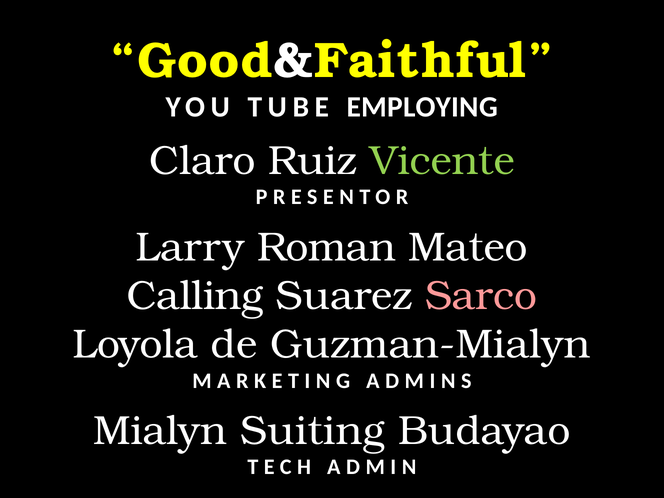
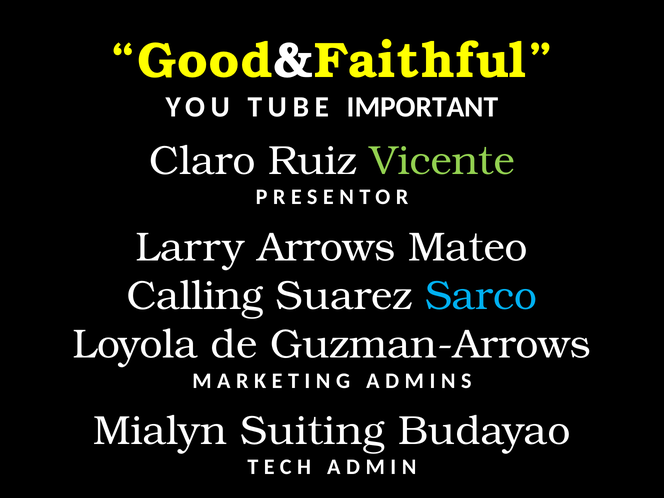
EMPLOYING: EMPLOYING -> IMPORTANT
Roman: Roman -> Arrows
Sarco colour: pink -> light blue
Guzman-Mialyn: Guzman-Mialyn -> Guzman-Arrows
